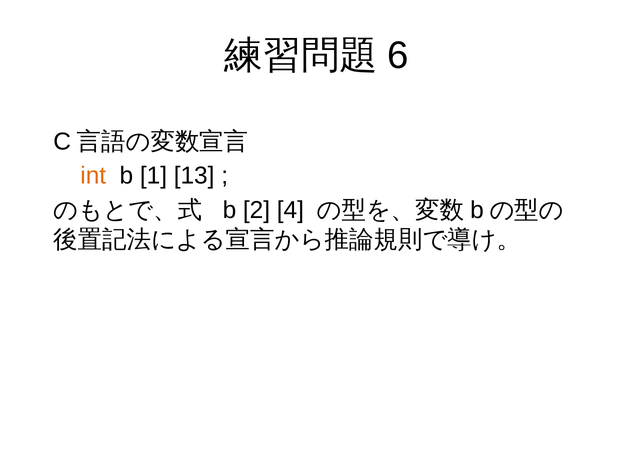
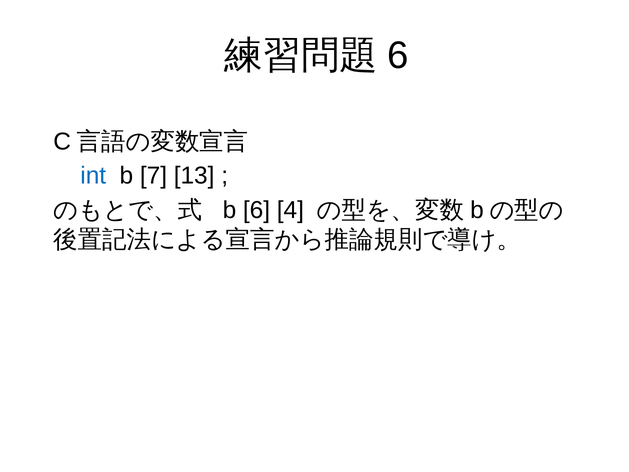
int colour: orange -> blue
1: 1 -> 7
b 2: 2 -> 6
